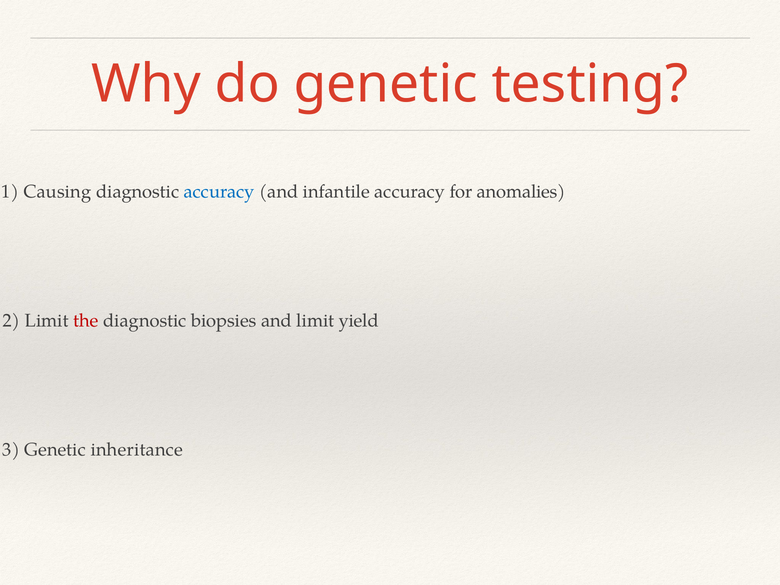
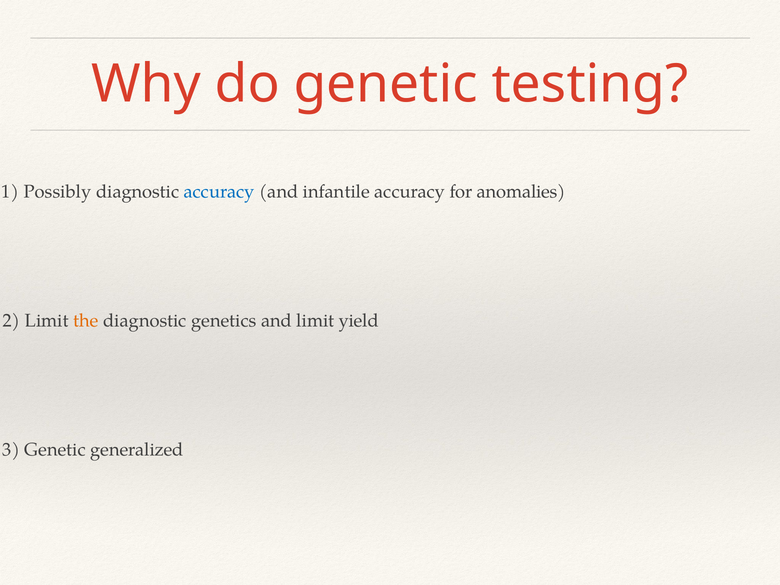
Causing: Causing -> Possibly
the colour: red -> orange
biopsies: biopsies -> genetics
inheritance: inheritance -> generalized
